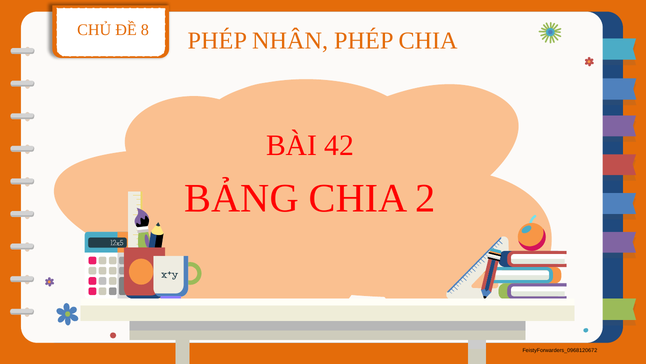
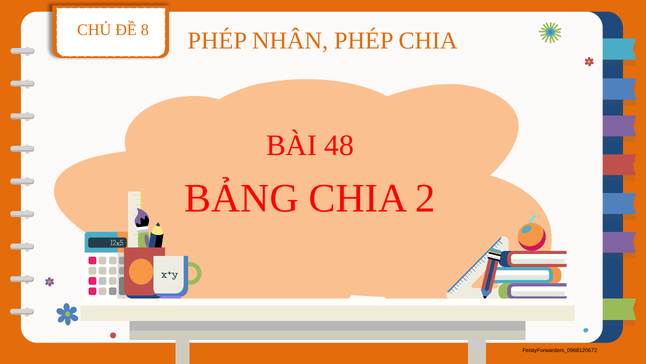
42: 42 -> 48
